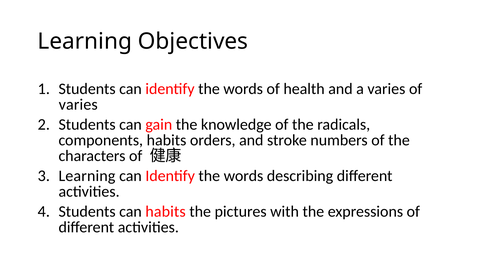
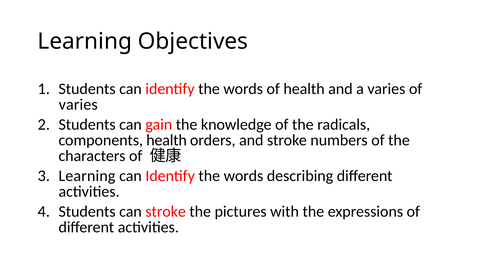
components habits: habits -> health
can habits: habits -> stroke
